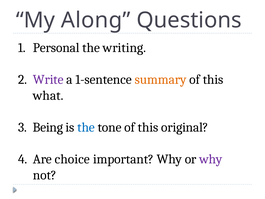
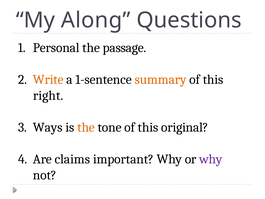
writing: writing -> passage
Write colour: purple -> orange
what: what -> right
Being: Being -> Ways
the at (86, 127) colour: blue -> orange
choice: choice -> claims
